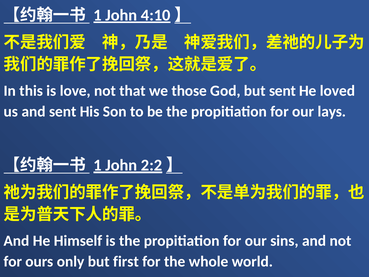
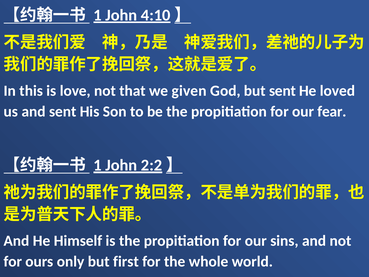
those: those -> given
lays: lays -> fear
